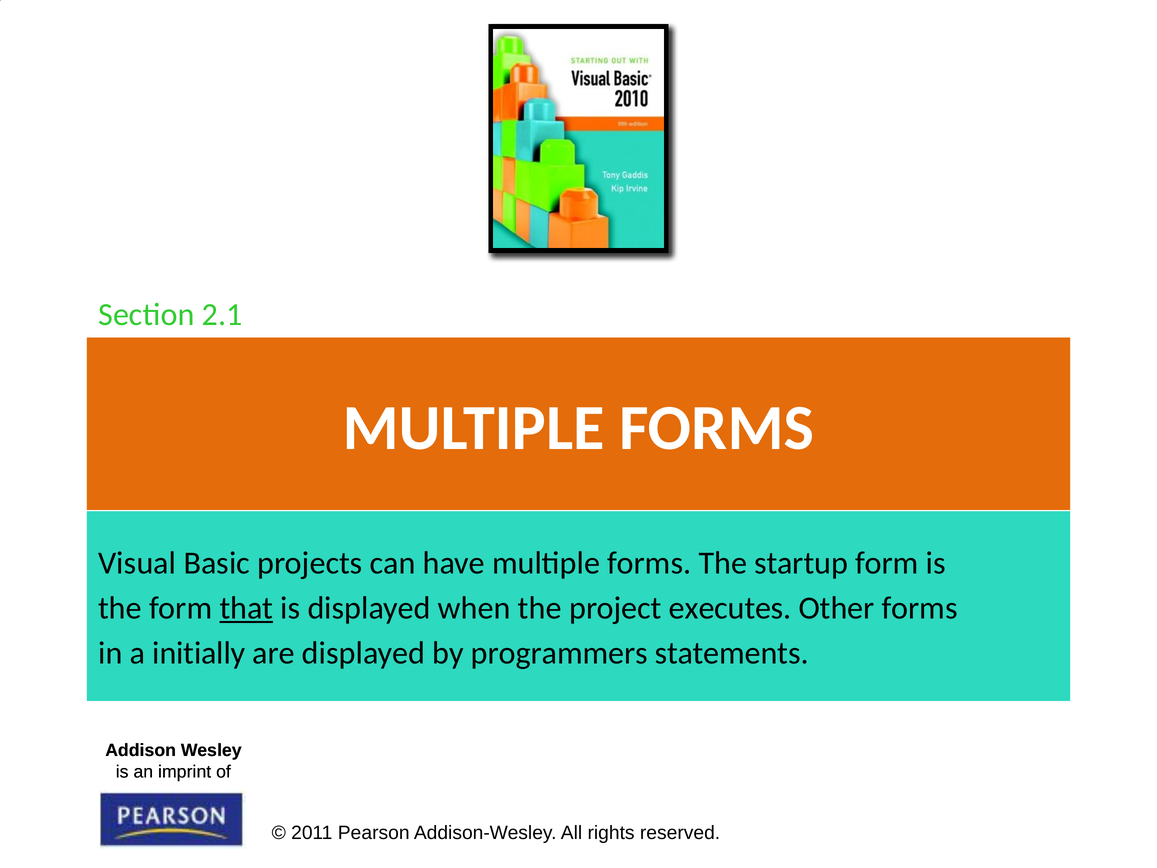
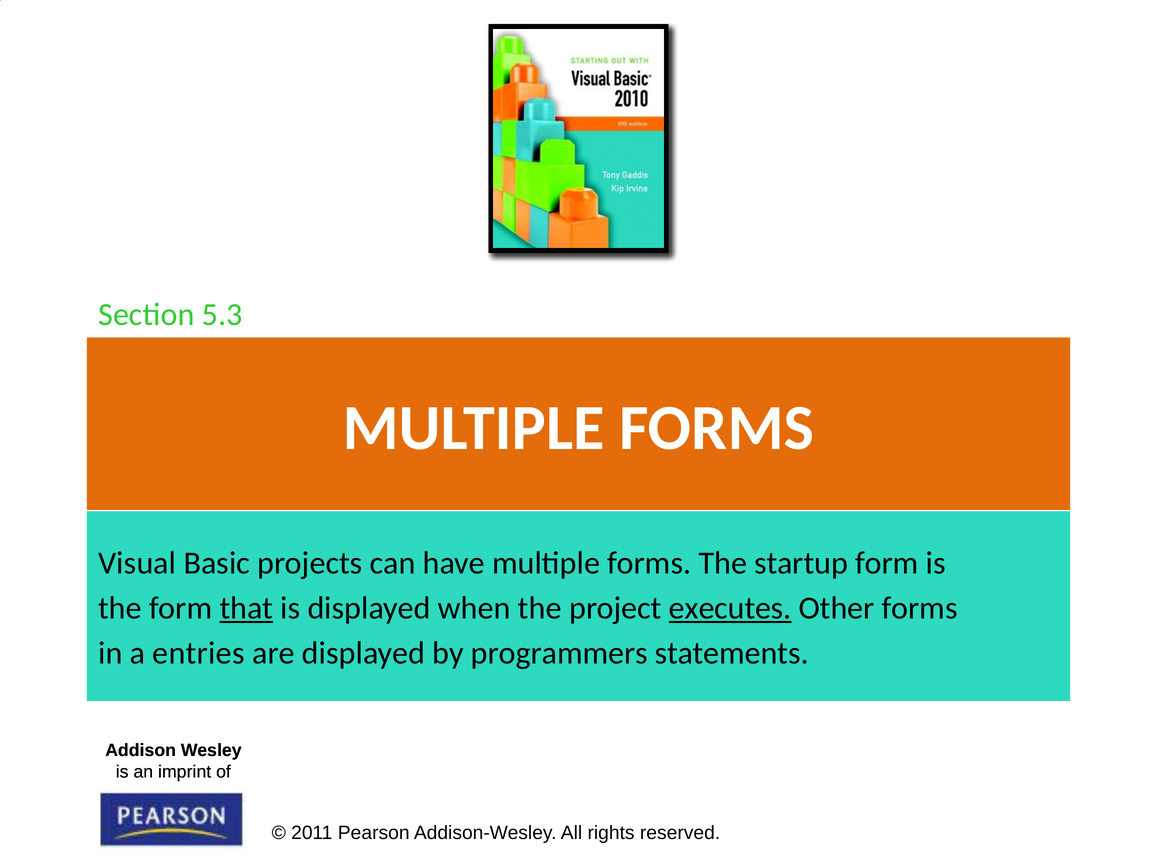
2.1: 2.1 -> 5.3
executes underline: none -> present
initially: initially -> entries
